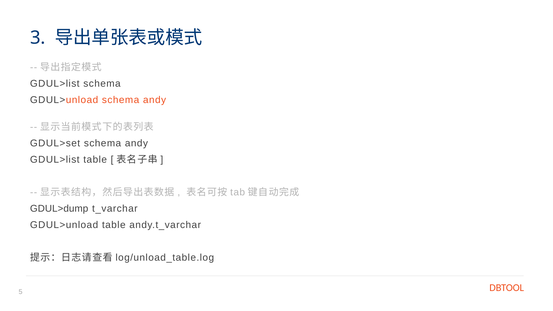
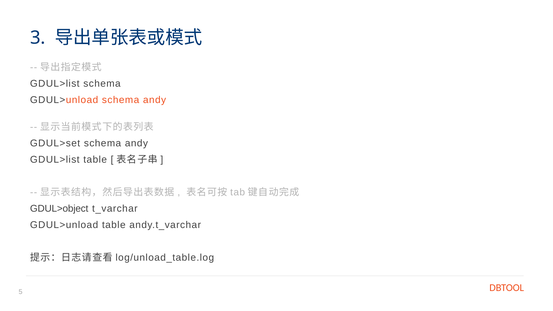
GDUL>dump: GDUL>dump -> GDUL>object
